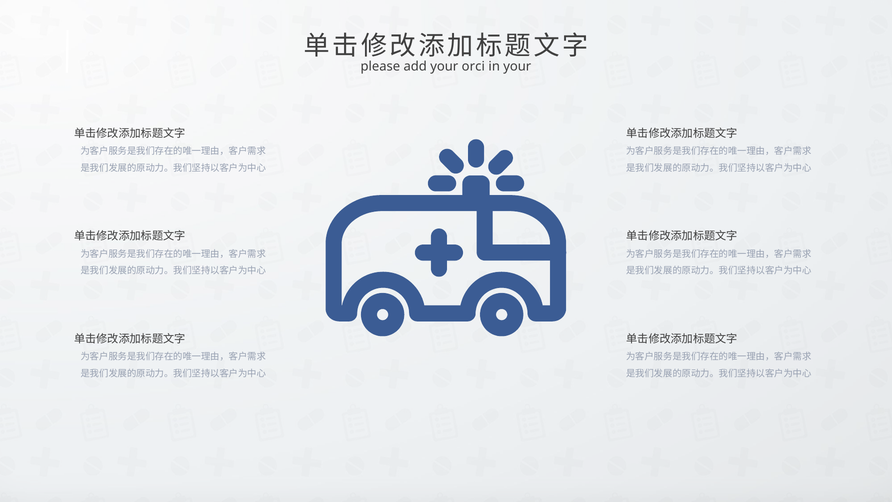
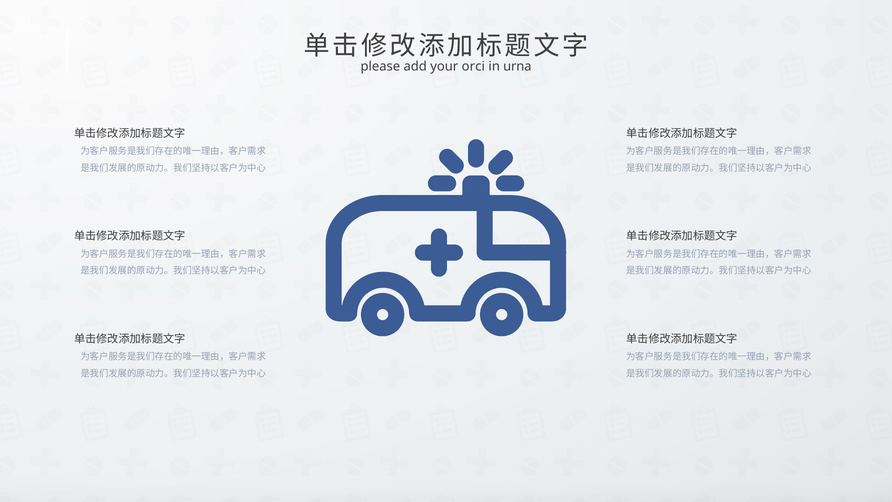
in your: your -> urna
